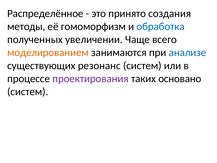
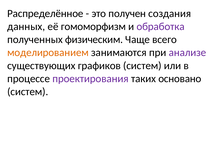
принято: принято -> получен
методы: методы -> данных
обработка colour: blue -> purple
увеличении: увеличении -> физическим
анализе colour: blue -> purple
резонанс: резонанс -> графиков
